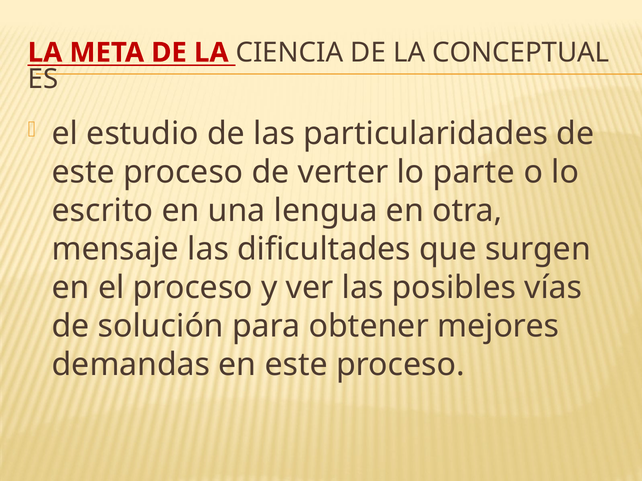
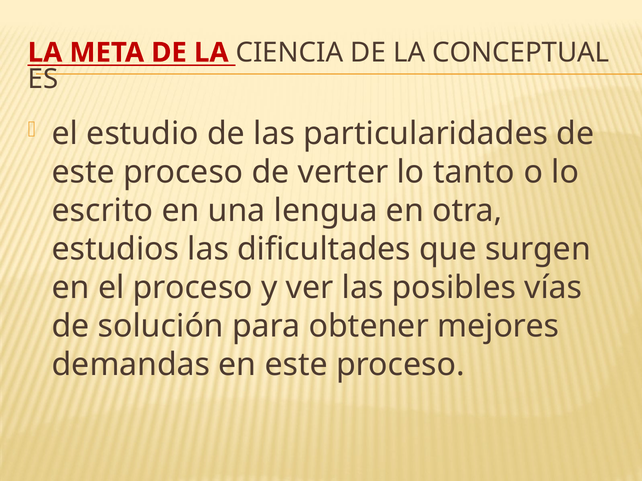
parte: parte -> tanto
mensaje: mensaje -> estudios
